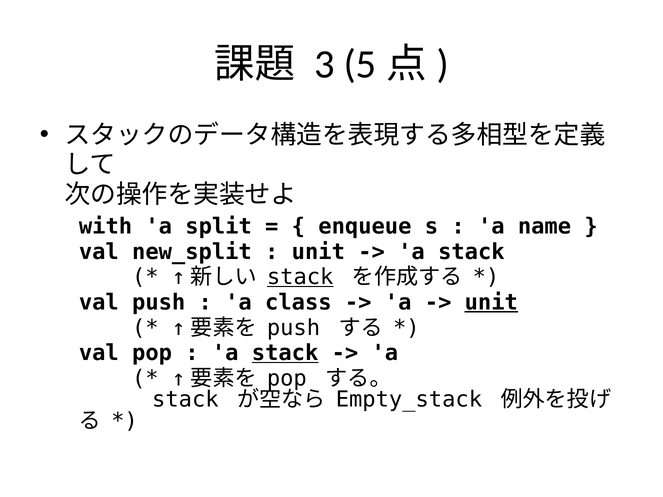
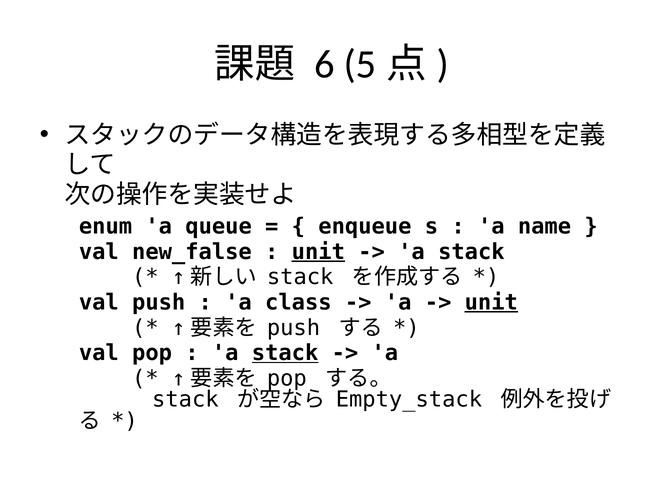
3: 3 -> 6
with: with -> enum
split: split -> queue
new_split: new_split -> new_false
unit at (318, 252) underline: none -> present
stack at (300, 277) underline: present -> none
